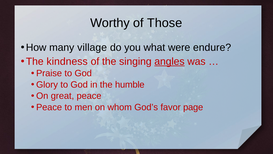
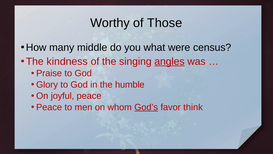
village: village -> middle
endure: endure -> census
great: great -> joyful
God’s underline: none -> present
page: page -> think
